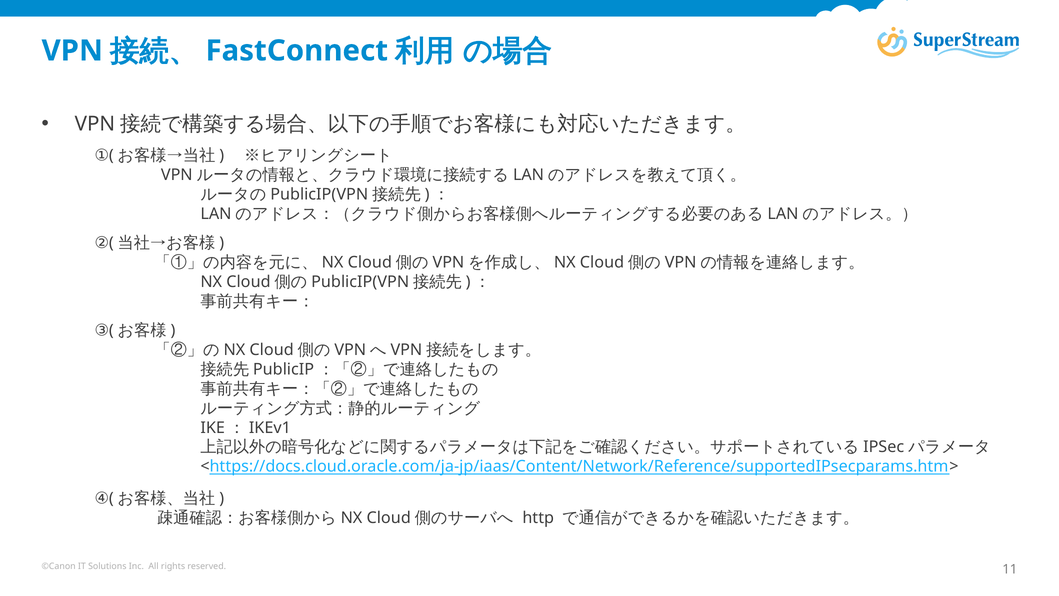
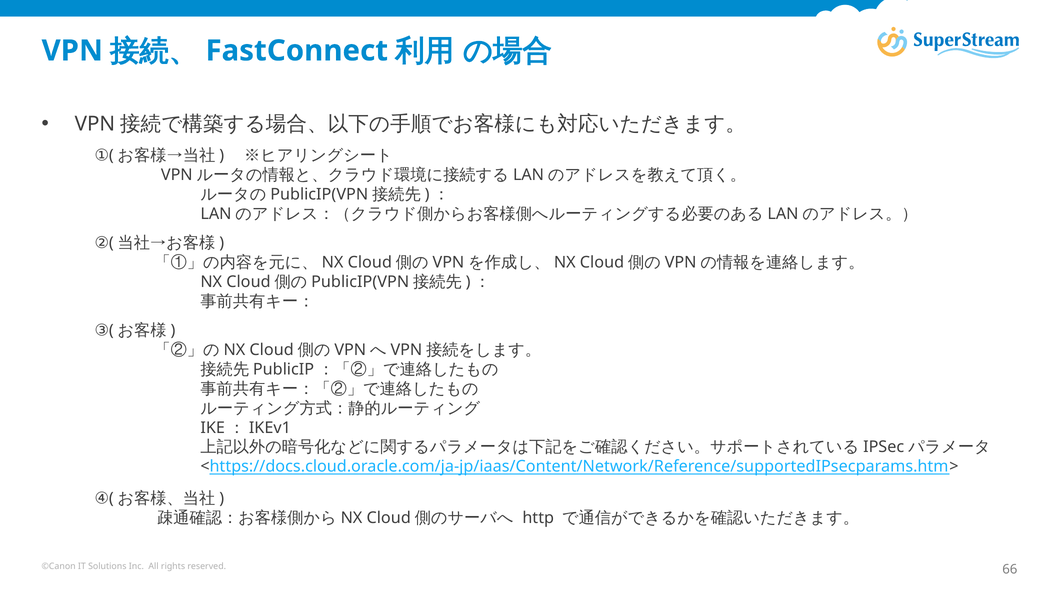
11: 11 -> 66
